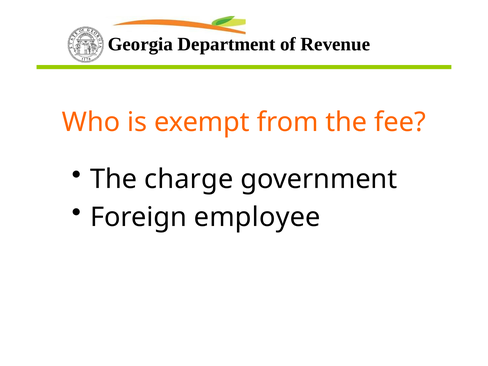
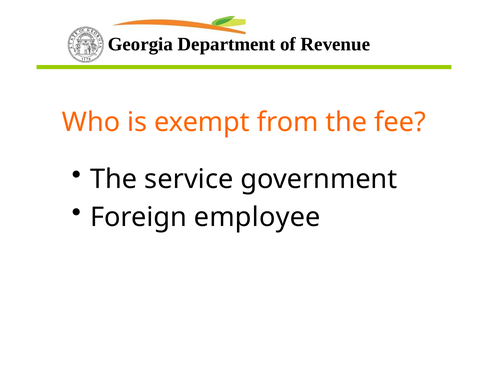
charge: charge -> service
